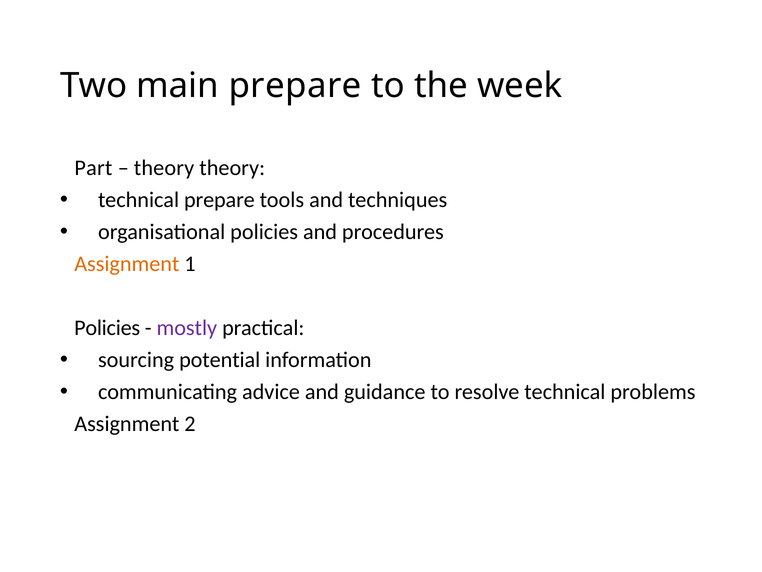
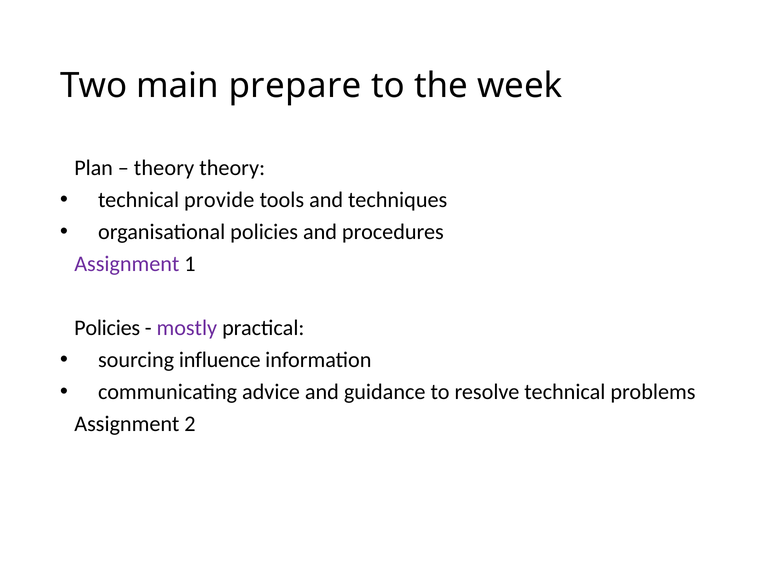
Part: Part -> Plan
technical prepare: prepare -> provide
Assignment at (127, 264) colour: orange -> purple
potential: potential -> influence
